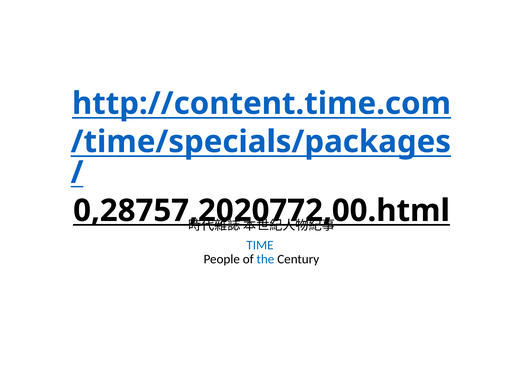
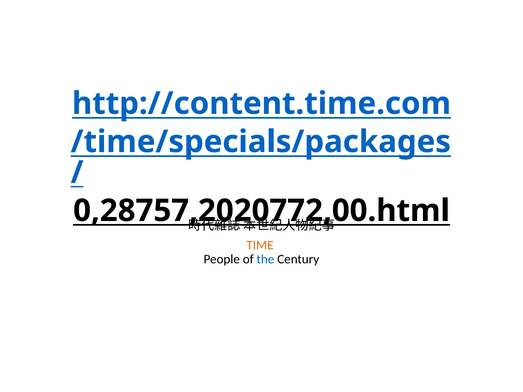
TIME colour: blue -> orange
